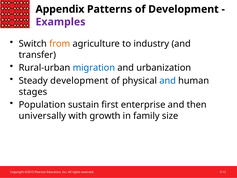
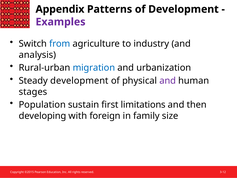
from colour: orange -> blue
transfer: transfer -> analysis
and at (168, 81) colour: blue -> purple
enterprise: enterprise -> limitations
universally: universally -> developing
growth: growth -> foreign
